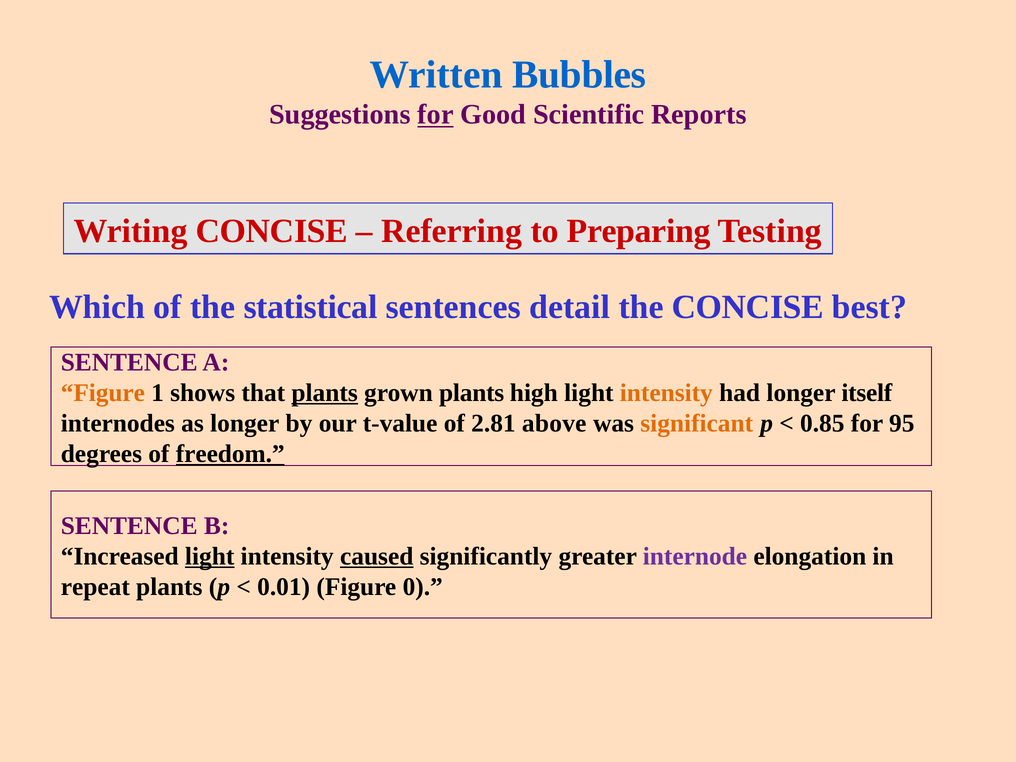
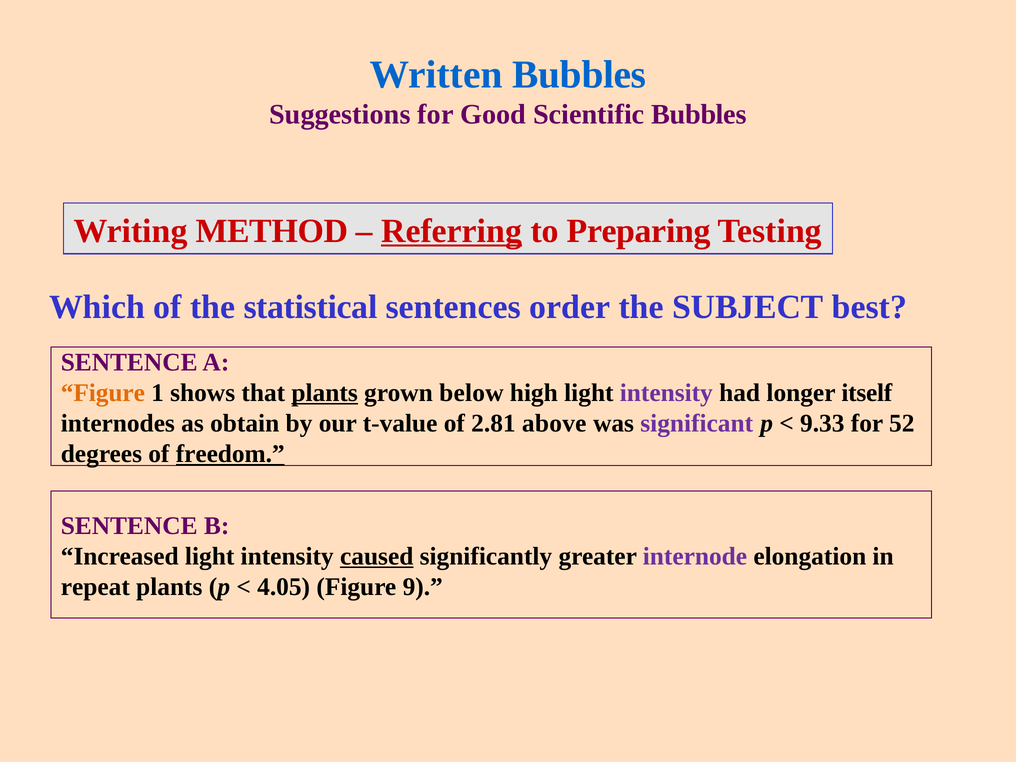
for at (435, 115) underline: present -> none
Scientific Reports: Reports -> Bubbles
Writing CONCISE: CONCISE -> METHOD
Referring underline: none -> present
detail: detail -> order
the CONCISE: CONCISE -> SUBJECT
grown plants: plants -> below
intensity at (666, 393) colour: orange -> purple
as longer: longer -> obtain
significant colour: orange -> purple
0.85: 0.85 -> 9.33
95: 95 -> 52
light at (210, 556) underline: present -> none
0.01: 0.01 -> 4.05
0: 0 -> 9
